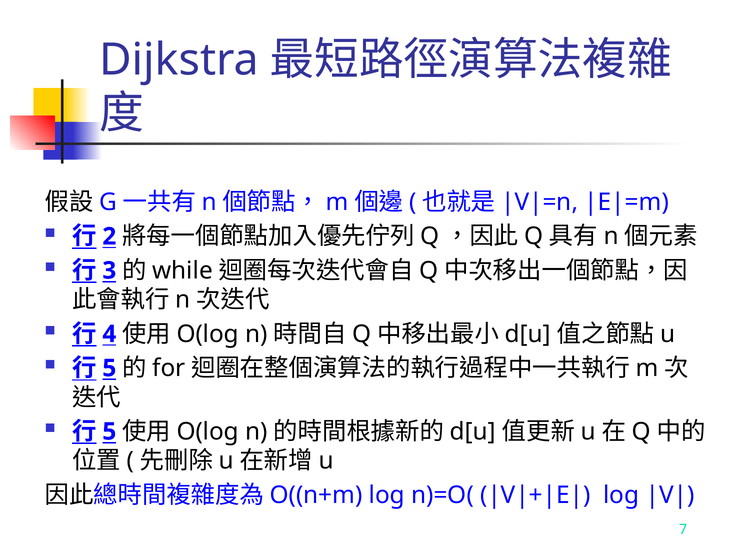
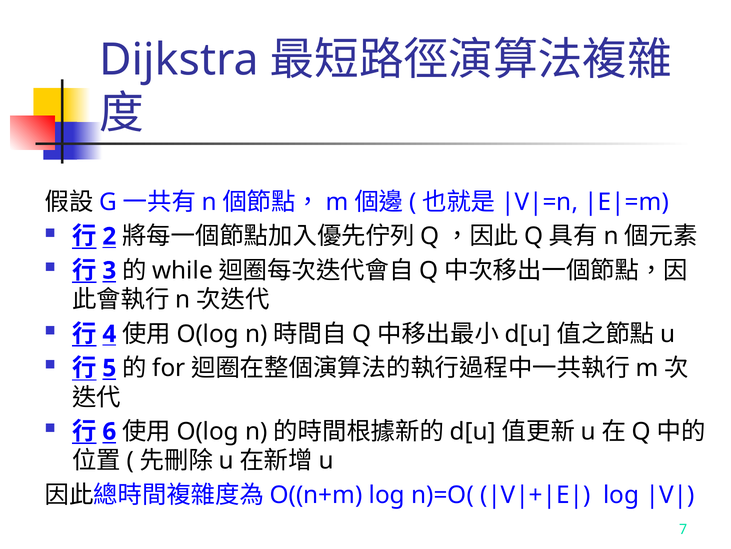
5 at (109, 431): 5 -> 6
